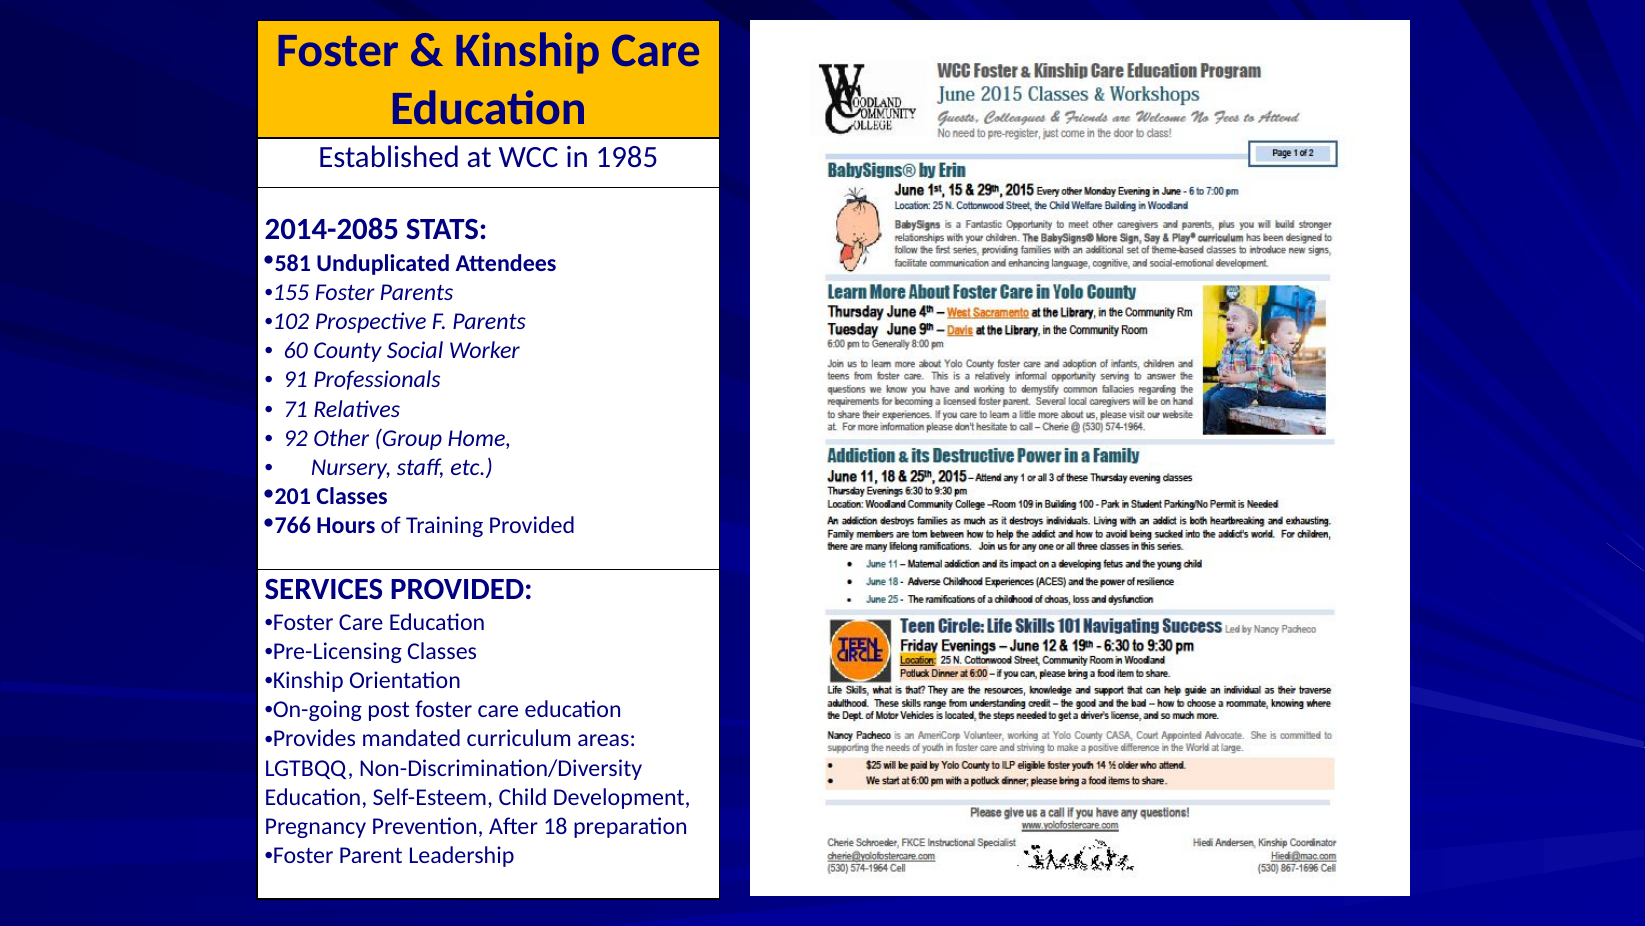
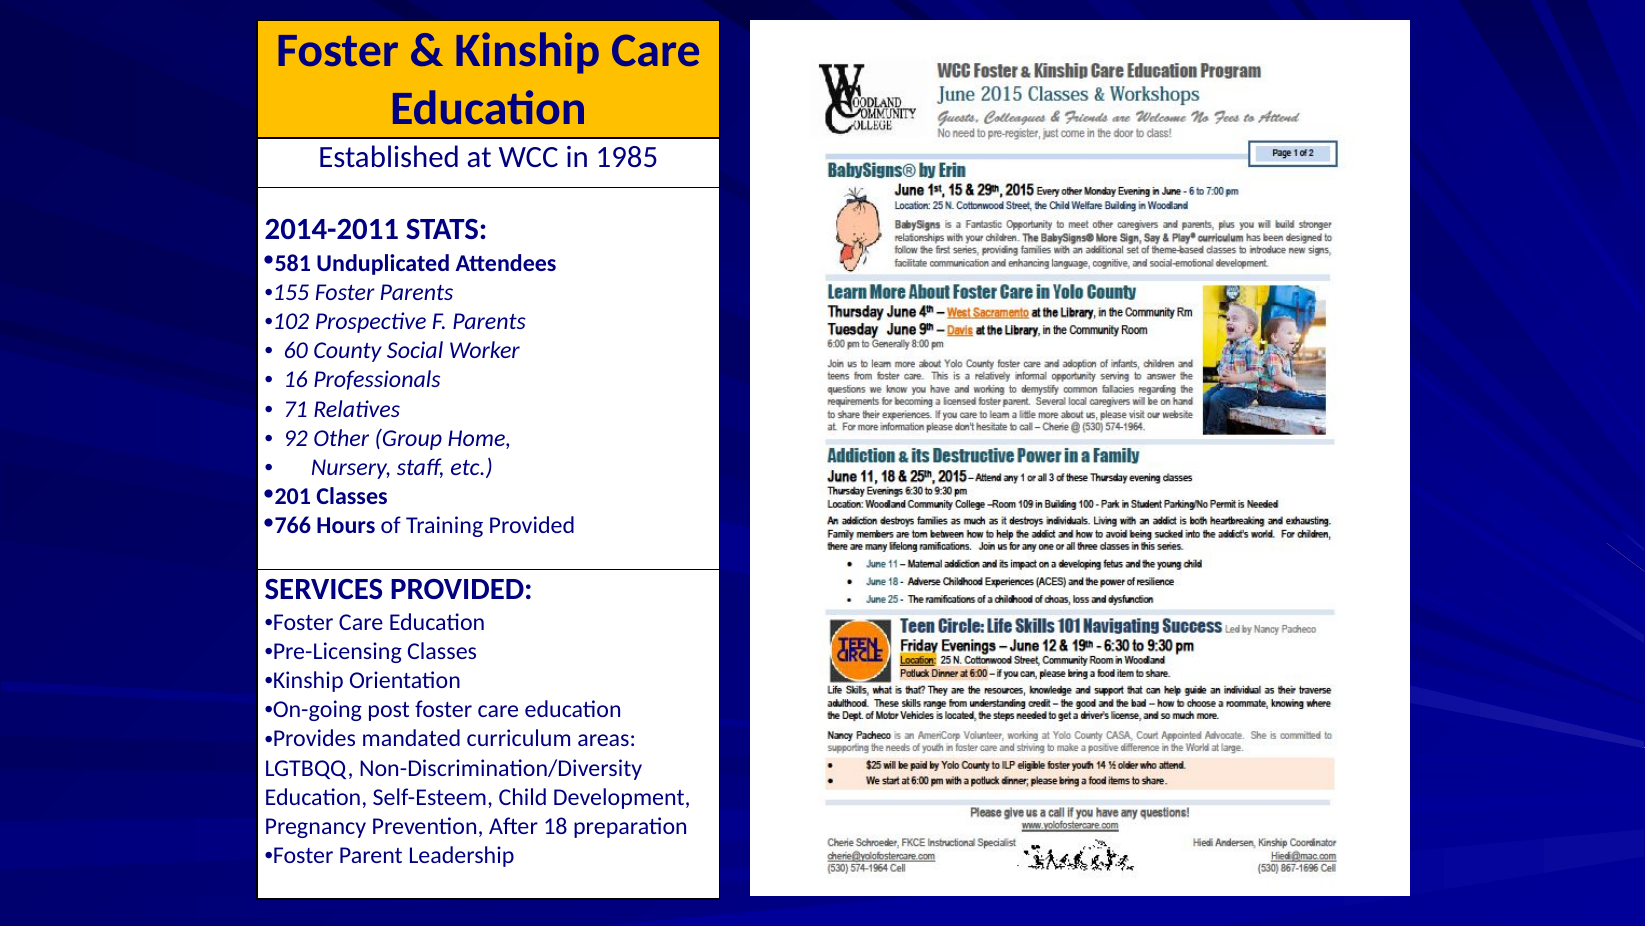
2014-2085: 2014-2085 -> 2014-2011
91: 91 -> 16
